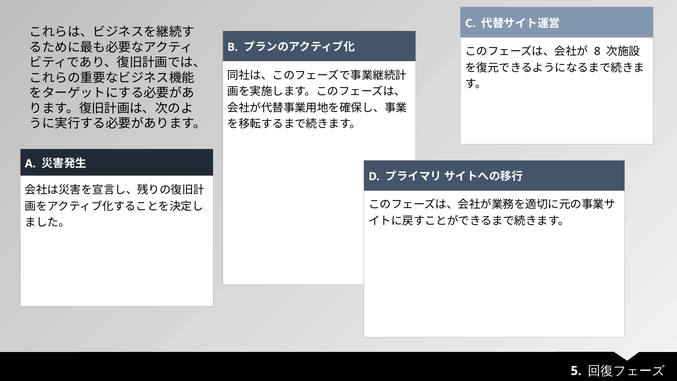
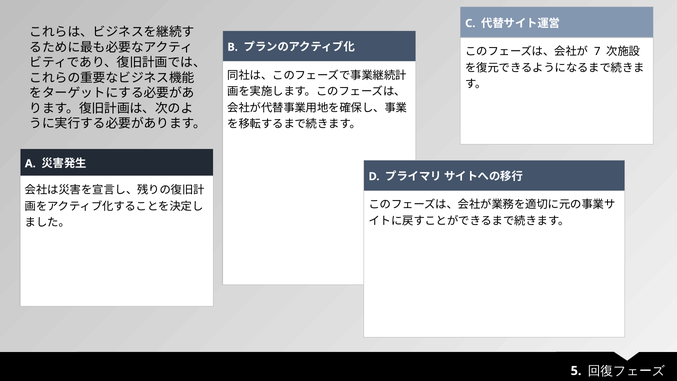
8: 8 -> 7
